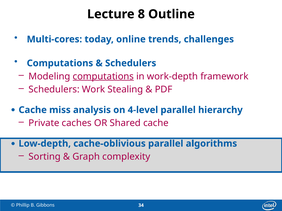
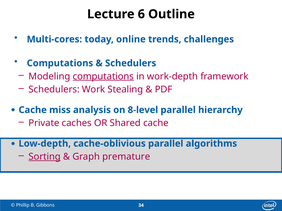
8: 8 -> 6
4-level: 4-level -> 8-level
Sorting underline: none -> present
complexity: complexity -> premature
